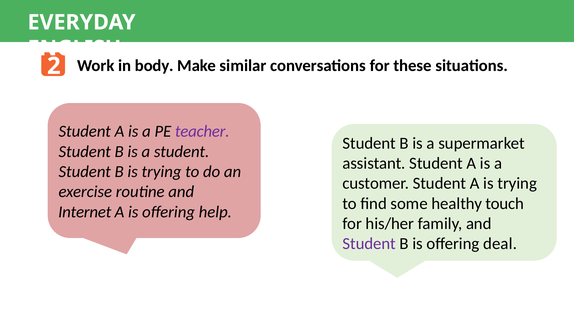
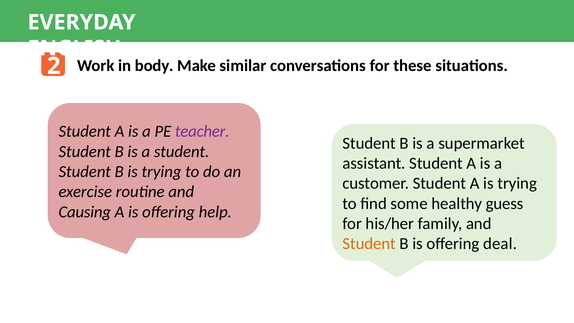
touch: touch -> guess
Internet: Internet -> Causing
Student at (369, 244) colour: purple -> orange
